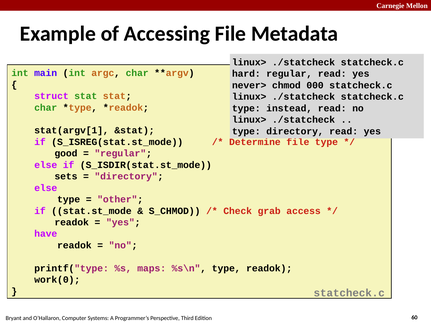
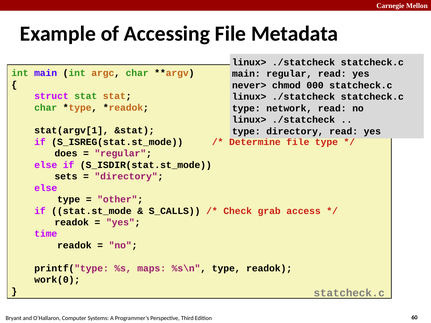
hard at (246, 74): hard -> main
instead: instead -> network
good: good -> does
S_CHMOD: S_CHMOD -> S_CALLS
have: have -> time
